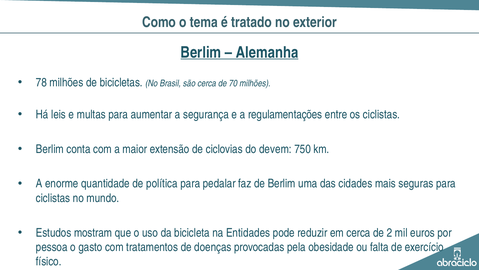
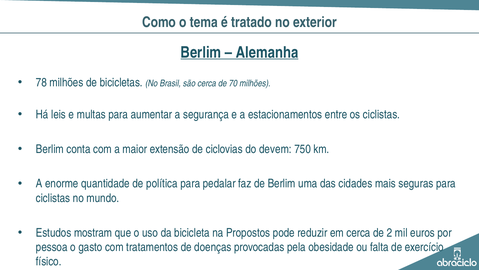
regulamentações: regulamentações -> estacionamentos
Entidades: Entidades -> Propostos
